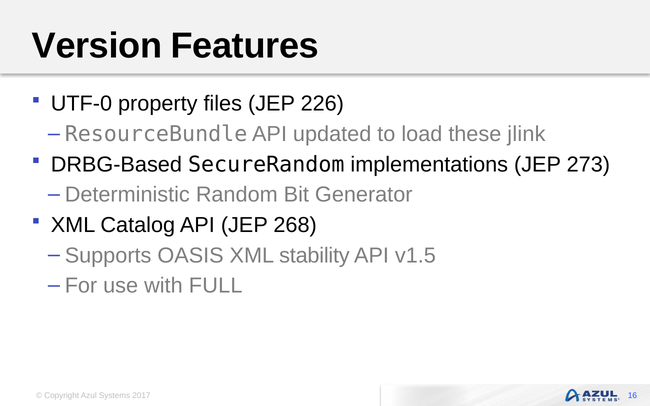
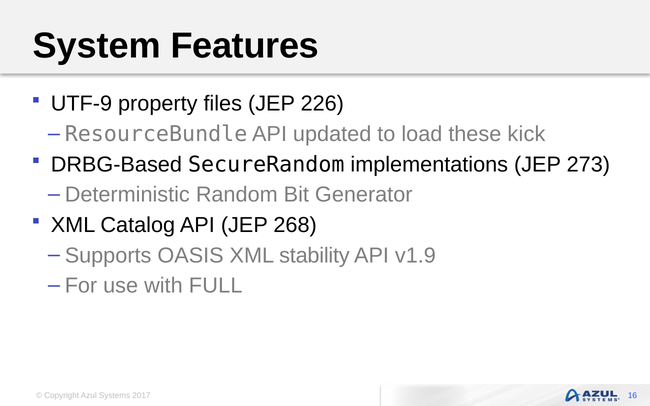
Version: Version -> System
UTF-0: UTF-0 -> UTF-9
jlink: jlink -> kick
v1.5: v1.5 -> v1.9
